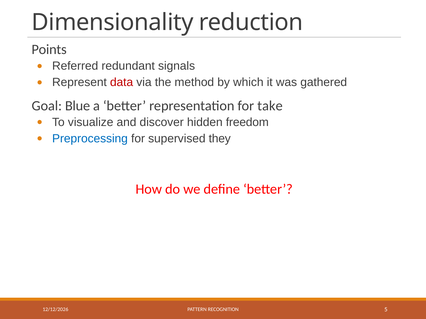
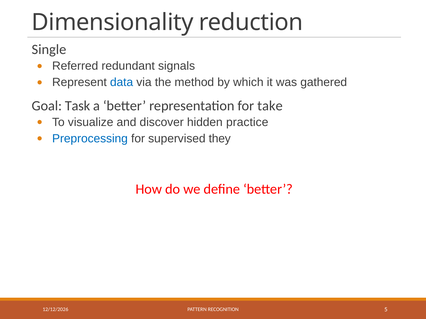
Points: Points -> Single
data colour: red -> blue
Blue: Blue -> Task
freedom: freedom -> practice
